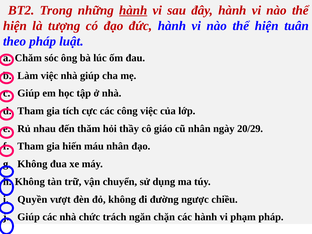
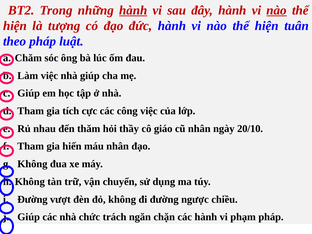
nào at (277, 10) underline: none -> present
20/29: 20/29 -> 20/10
Quyền at (32, 199): Quyền -> Đường
